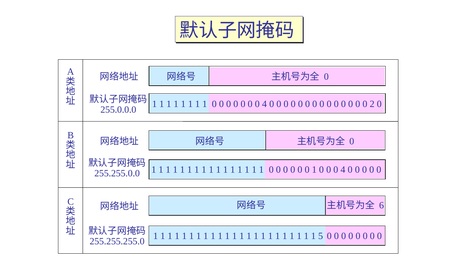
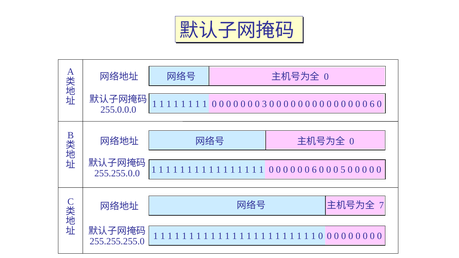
4 at (264, 104): 4 -> 3
2 at (372, 104): 2 -> 6
1 at (314, 170): 1 -> 6
4 at (343, 170): 4 -> 5
6: 6 -> 7
5 at (321, 236): 5 -> 0
